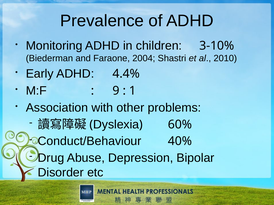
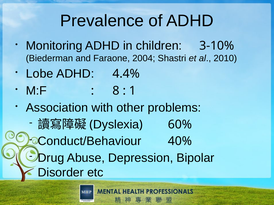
Early: Early -> Lobe
9: 9 -> 8
